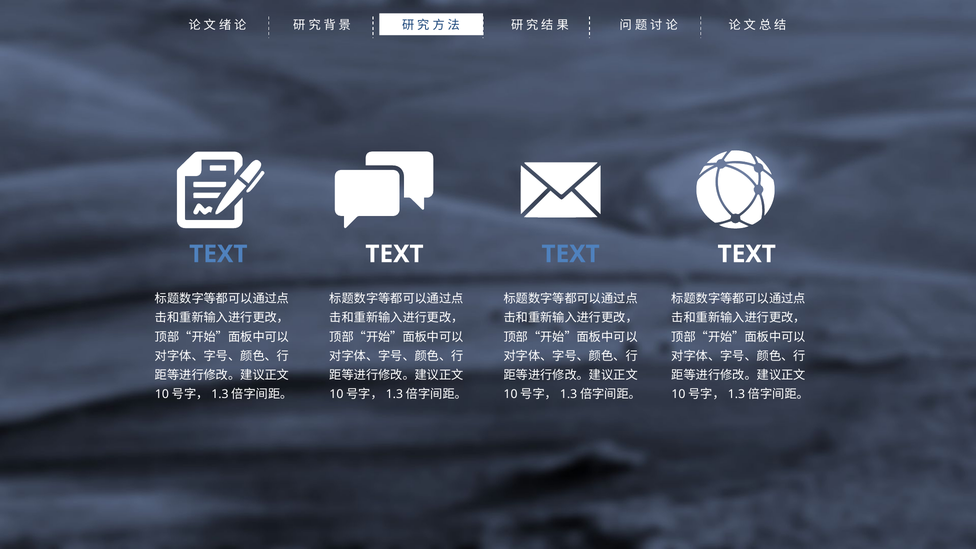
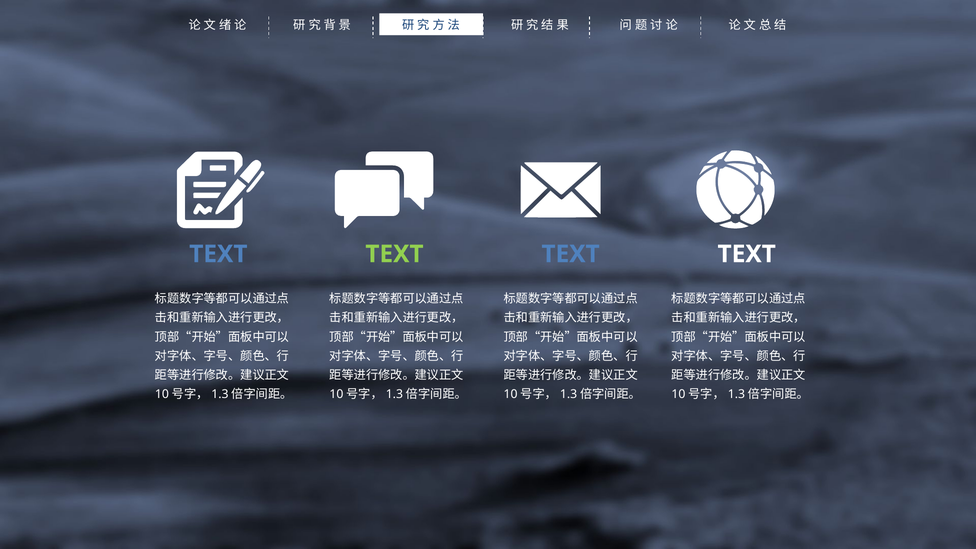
TEXT at (394, 254) colour: white -> light green
